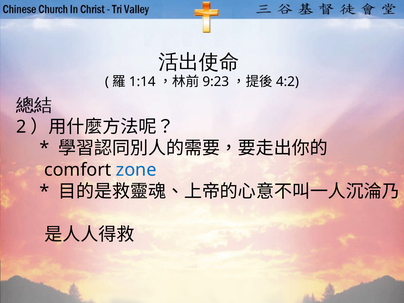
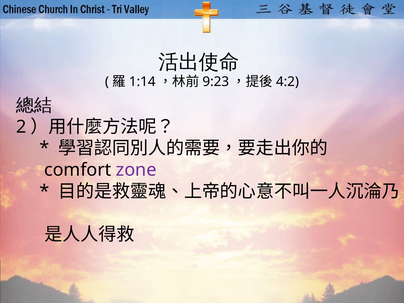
zone colour: blue -> purple
